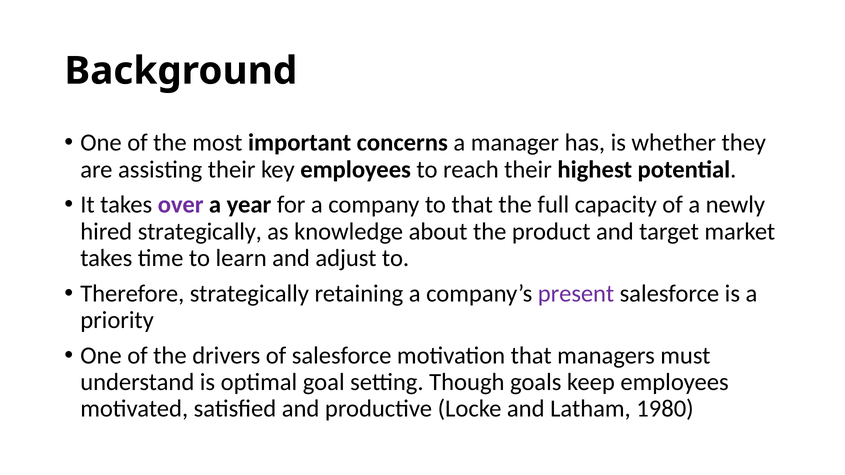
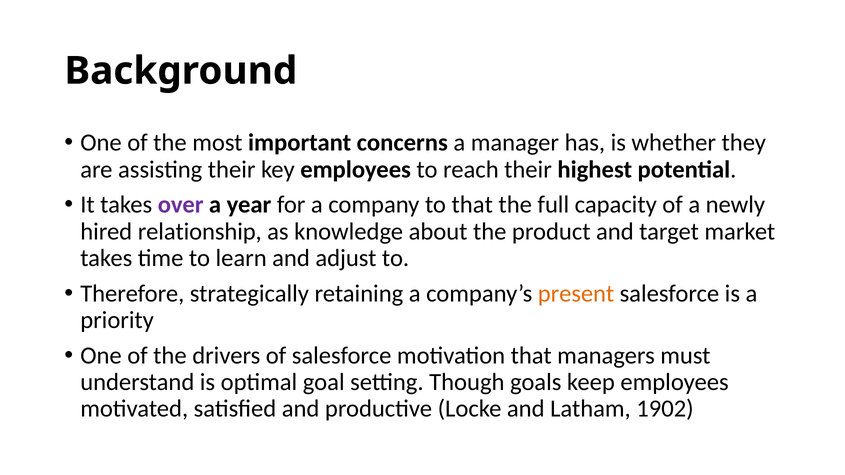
hired strategically: strategically -> relationship
present colour: purple -> orange
1980: 1980 -> 1902
